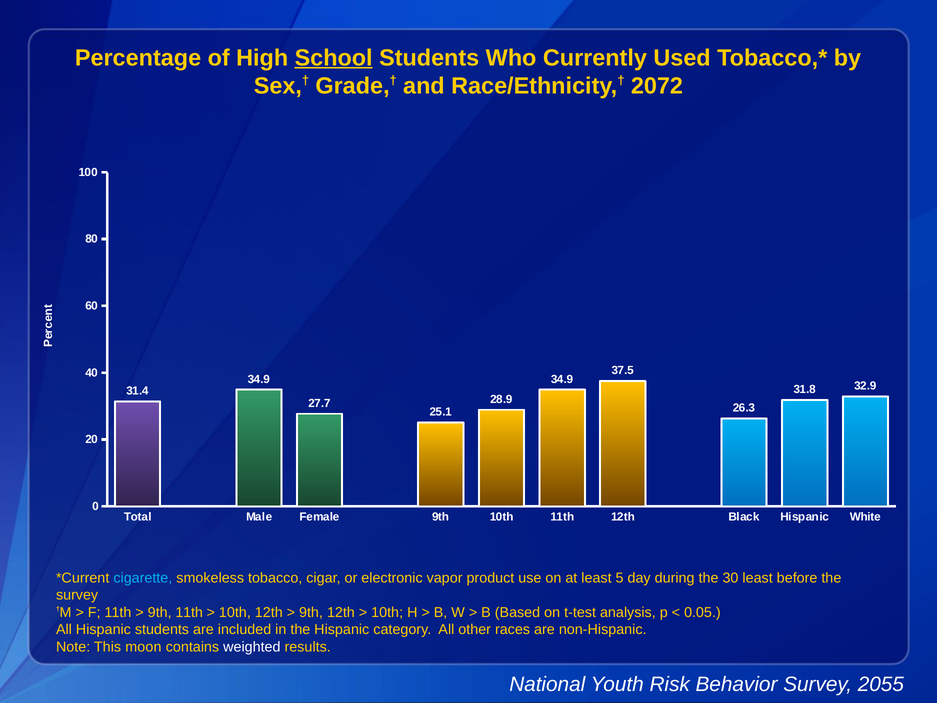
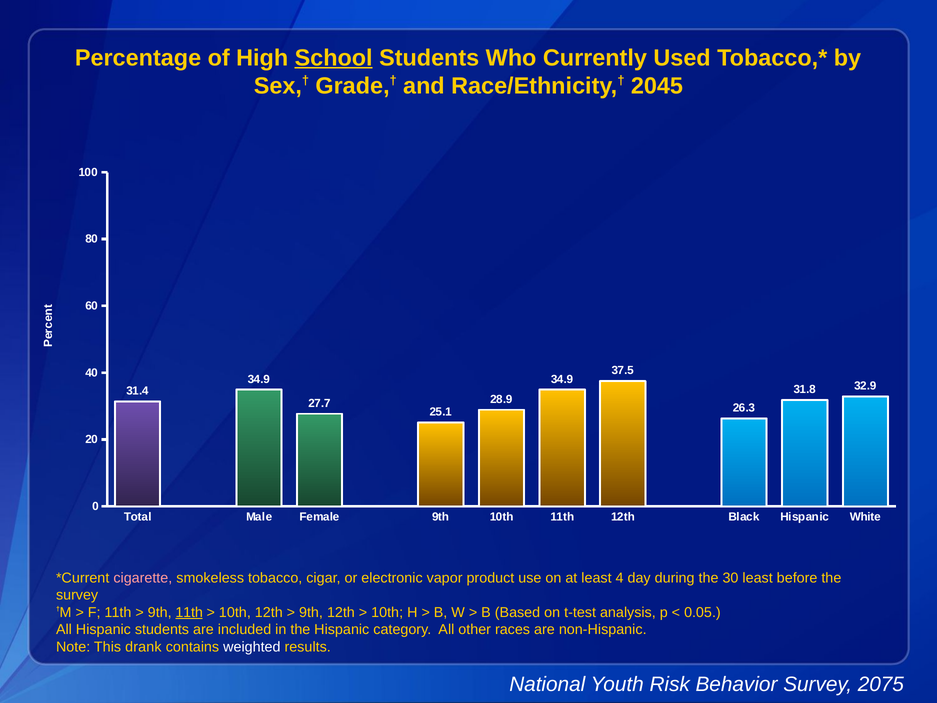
2072: 2072 -> 2045
cigarette colour: light blue -> pink
5: 5 -> 4
11th at (189, 612) underline: none -> present
moon: moon -> drank
2055: 2055 -> 2075
